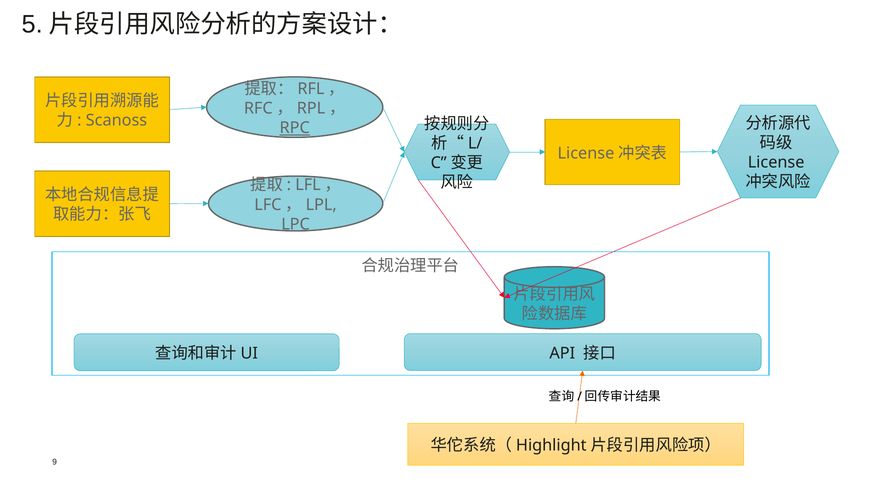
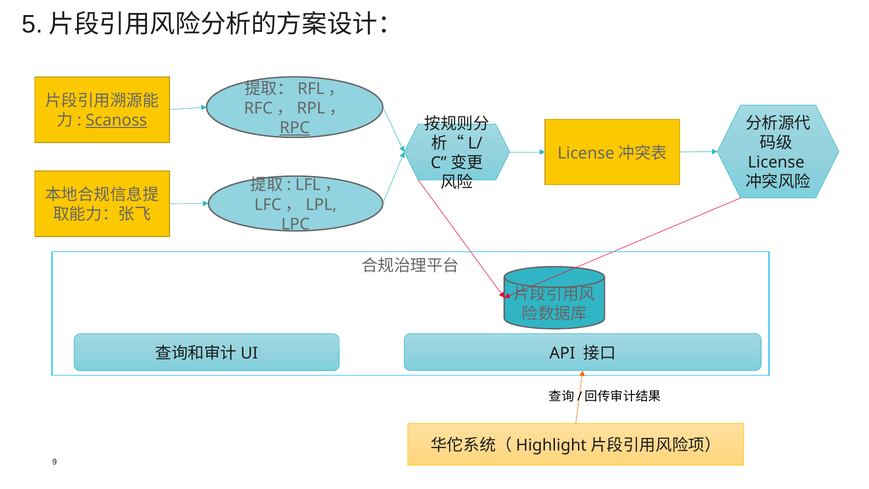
Scanoss underline: none -> present
